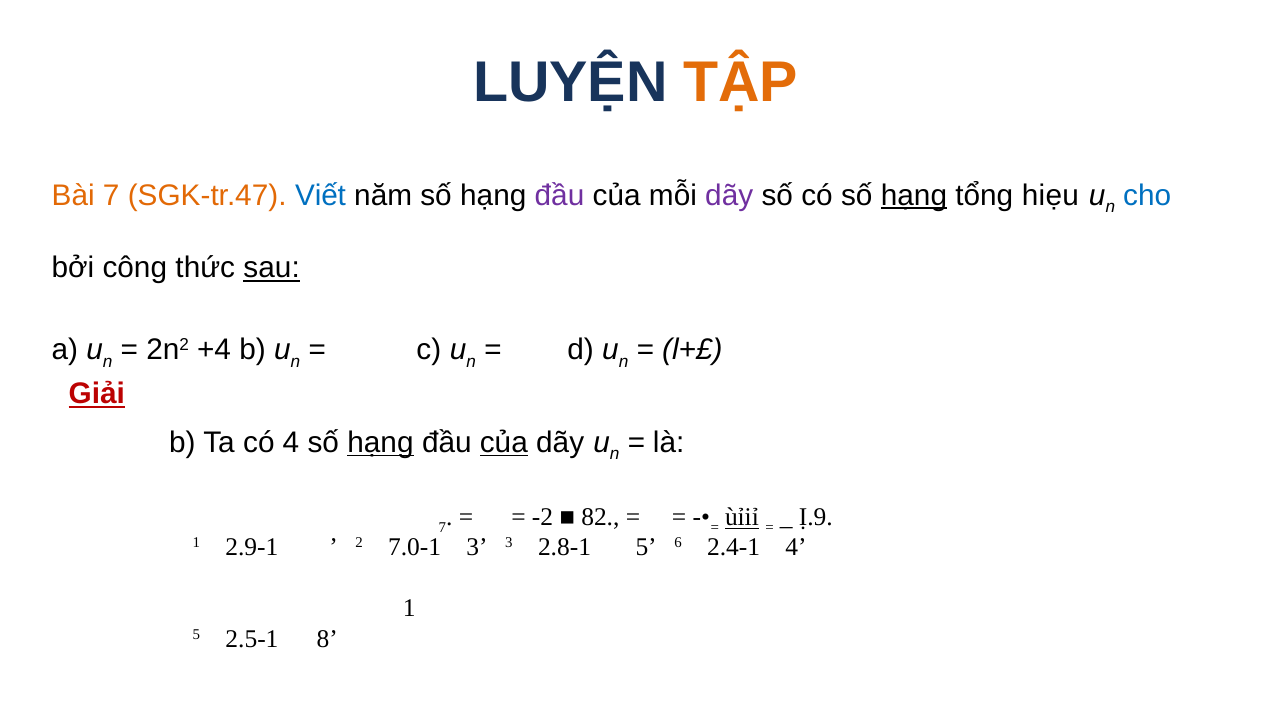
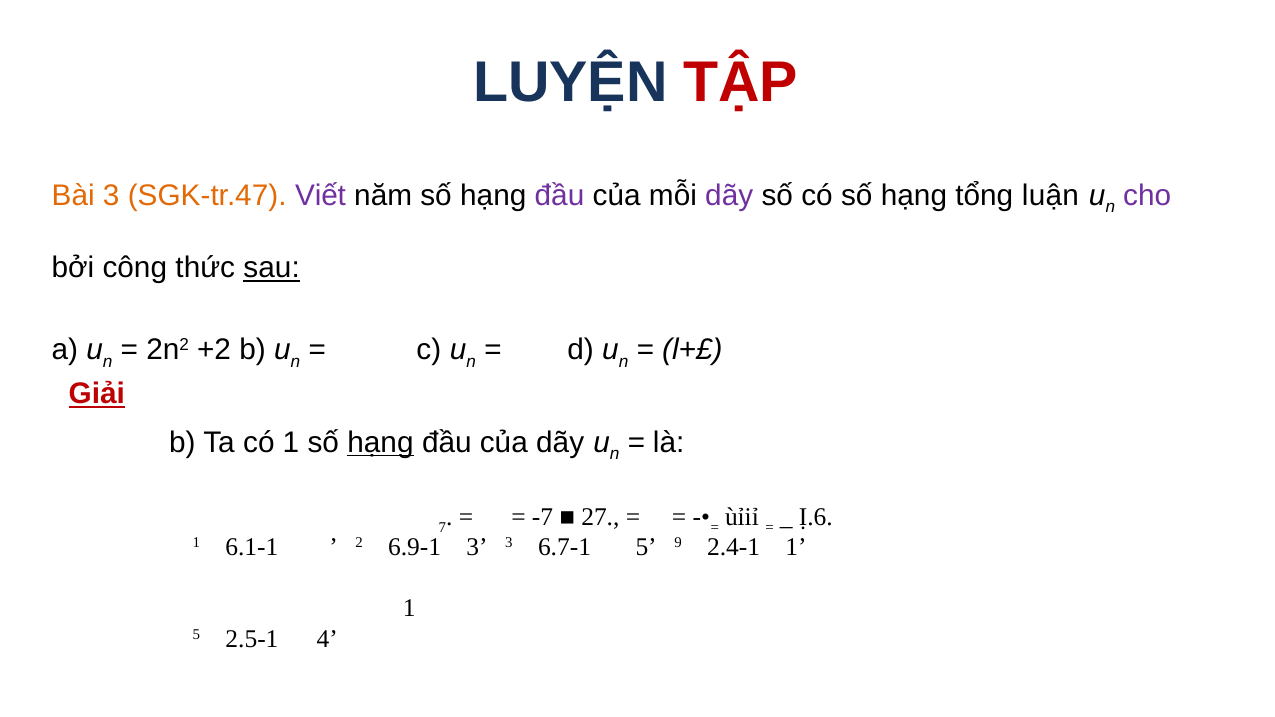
TẬP colour: orange -> red
Bài 7: 7 -> 3
Viết colour: blue -> purple
hạng at (914, 196) underline: present -> none
hiẹu: hiẹu -> luận
cho colour: blue -> purple
+4: +4 -> +2
có 4: 4 -> 1
của at (504, 443) underline: present -> none
-2: -2 -> -7
82: 82 -> 27
ùỉiỉ underline: present -> none
Ị.9: Ị.9 -> Ị.6
2.9-1: 2.9-1 -> 6.1-1
7.0-1: 7.0-1 -> 6.9-1
2.8-1: 2.8-1 -> 6.7-1
6: 6 -> 9
2.4-1 4: 4 -> 1
8: 8 -> 4
